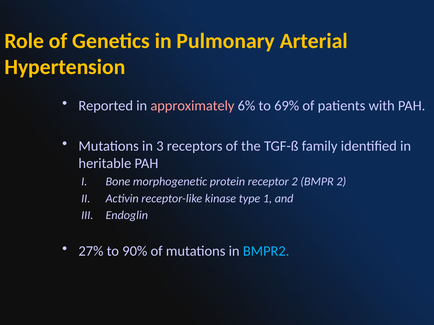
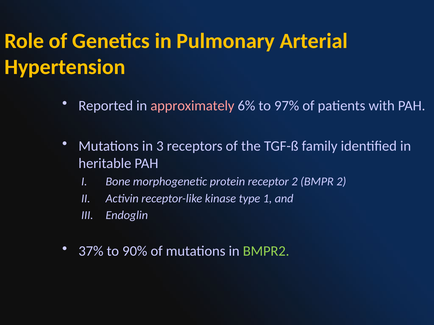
69%: 69% -> 97%
27%: 27% -> 37%
BMPR2 colour: light blue -> light green
